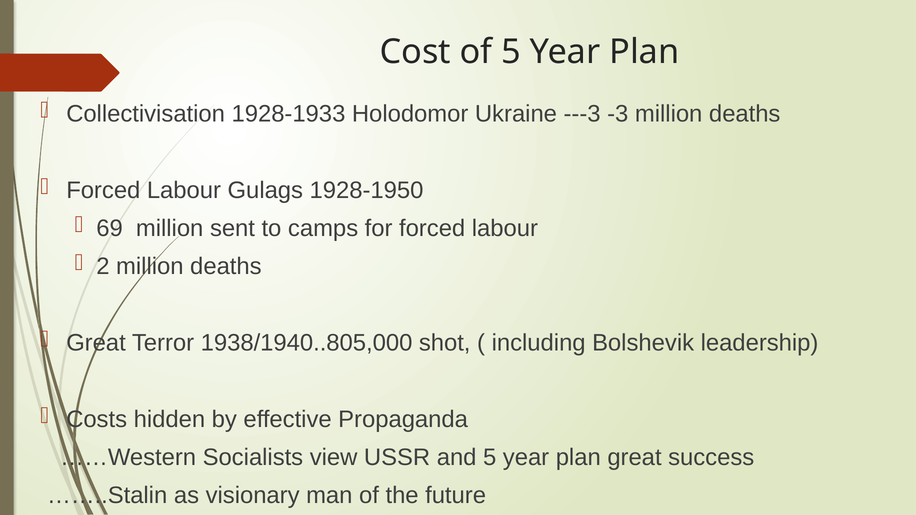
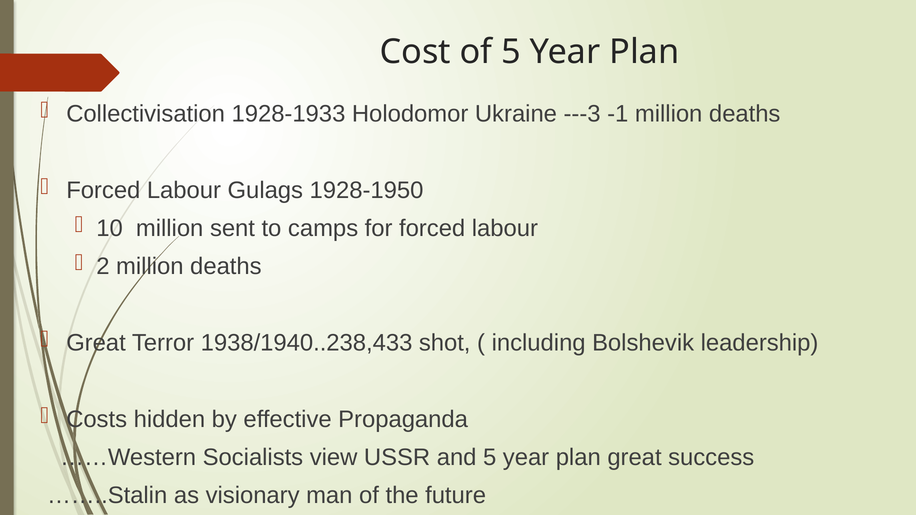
-3: -3 -> -1
69: 69 -> 10
1938/1940..805,000: 1938/1940..805,000 -> 1938/1940..238,433
